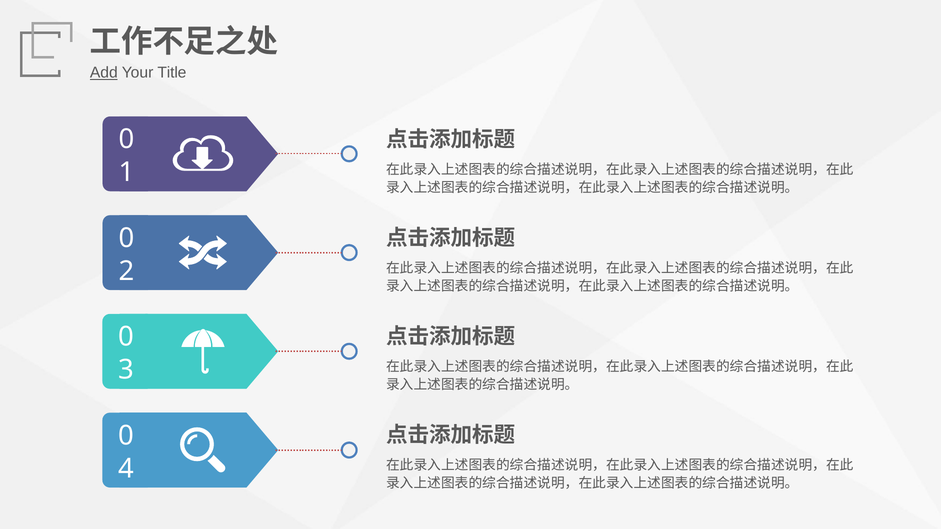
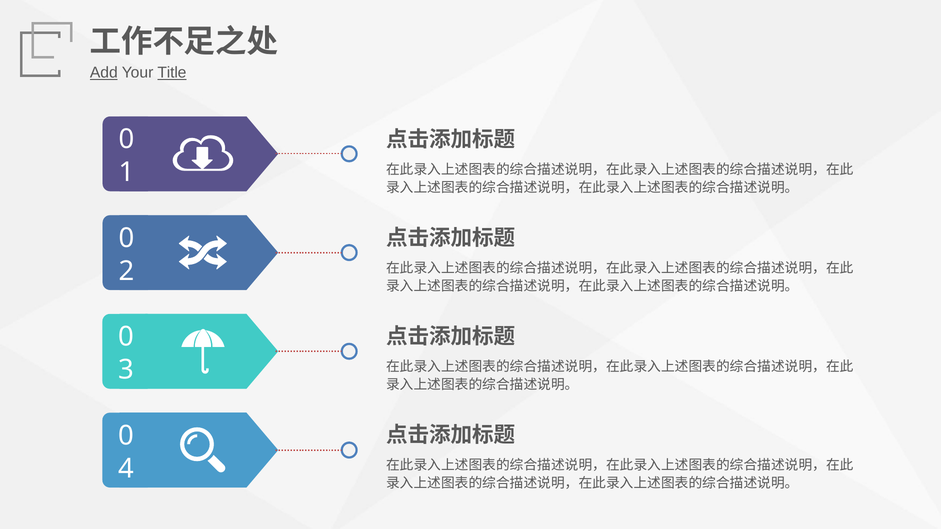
Title underline: none -> present
